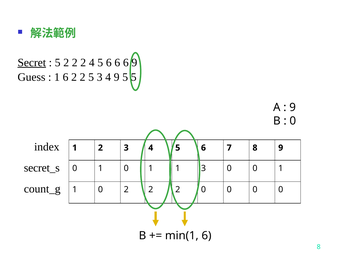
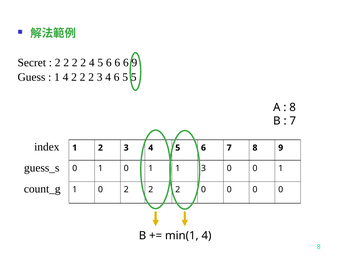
Secret underline: present -> none
5 at (58, 62): 5 -> 2
1 6: 6 -> 4
5 at (91, 77): 5 -> 2
4 9: 9 -> 6
9 at (293, 107): 9 -> 8
0 at (293, 121): 0 -> 7
secret_s: secret_s -> guess_s
min(1 6: 6 -> 4
